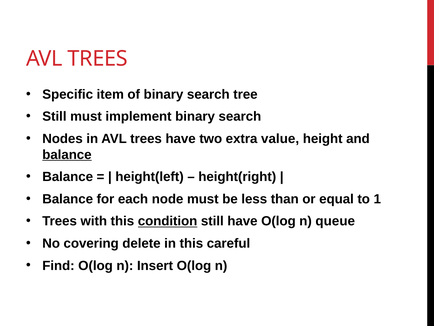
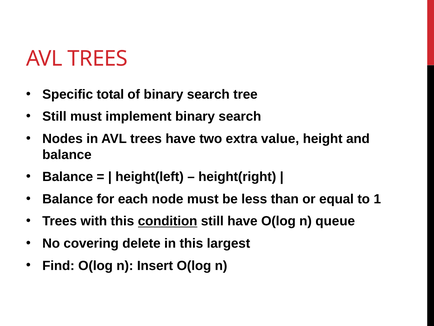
item: item -> total
balance at (67, 154) underline: present -> none
careful: careful -> largest
